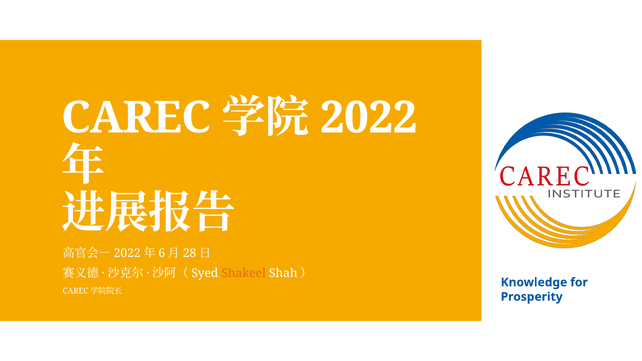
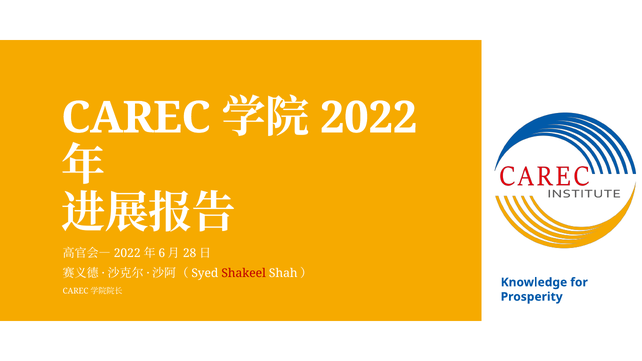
Shakeel colour: orange -> red
